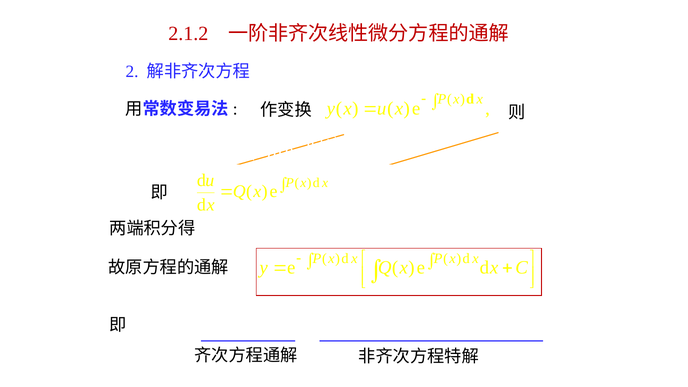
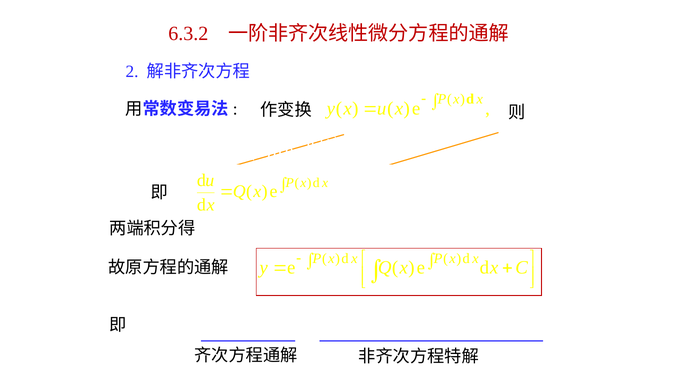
2.1.2: 2.1.2 -> 6.3.2
